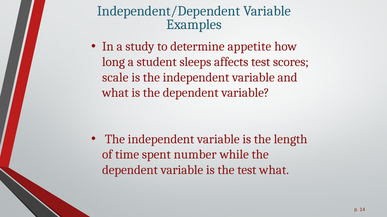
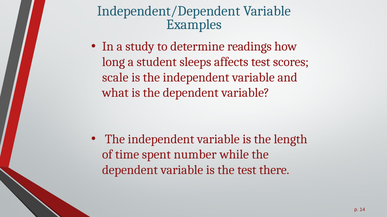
appetite: appetite -> readings
test what: what -> there
